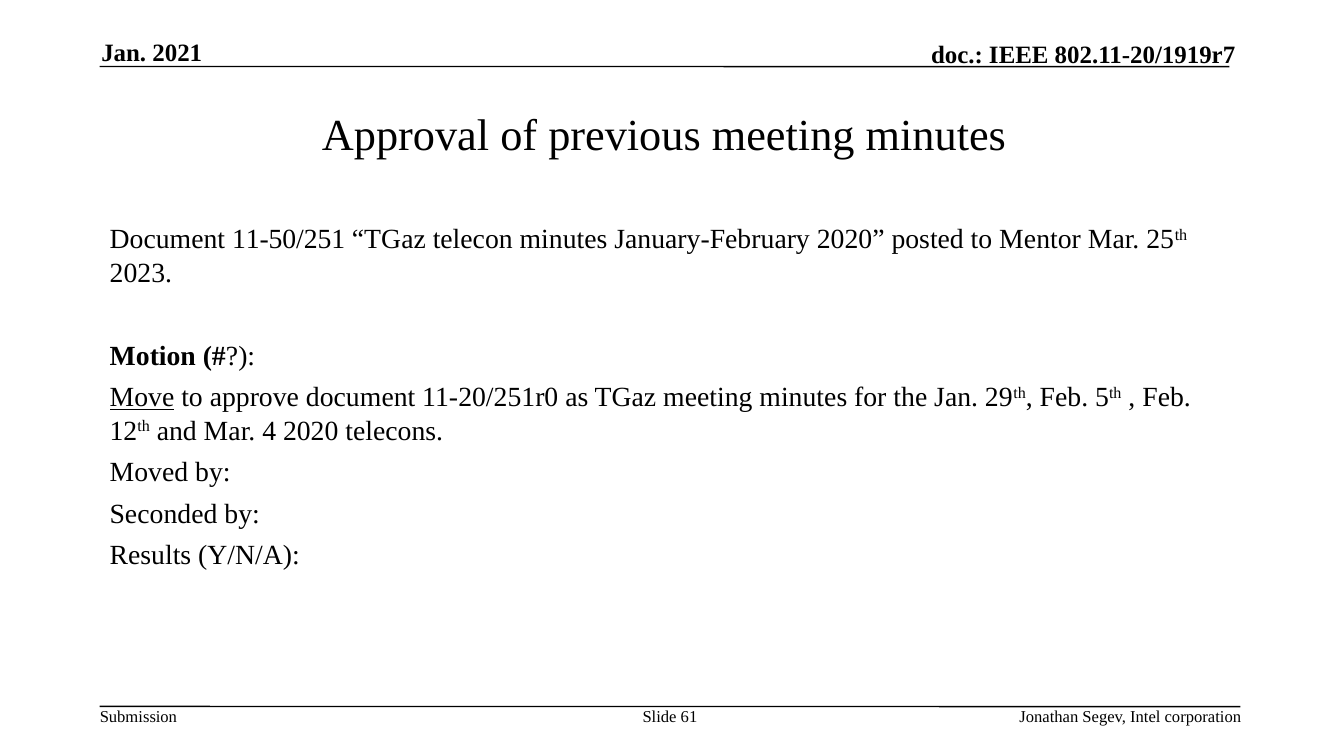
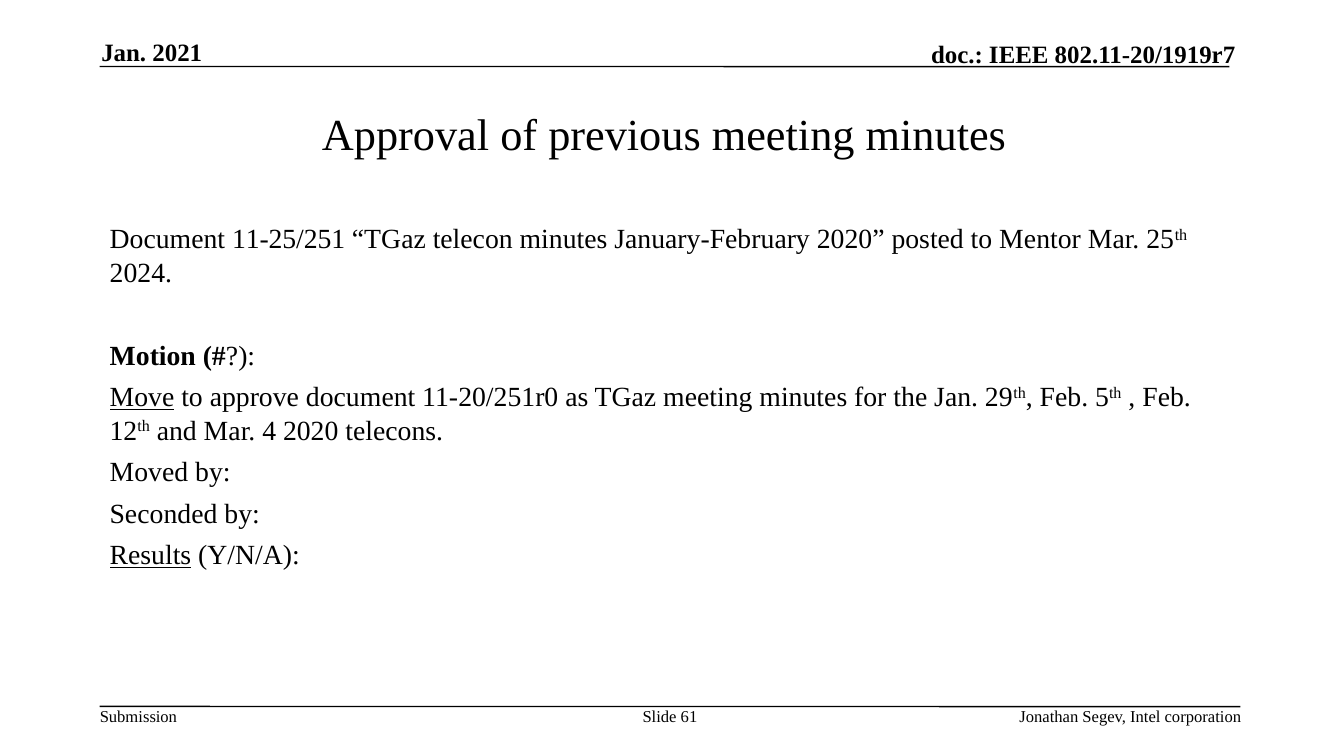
11-50/251: 11-50/251 -> 11-25/251
2023: 2023 -> 2024
Results underline: none -> present
